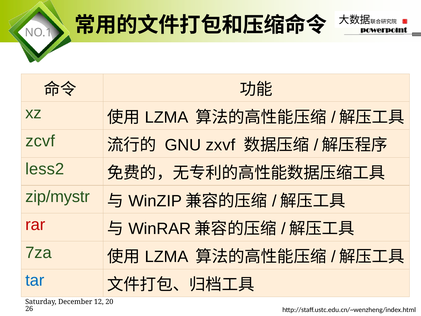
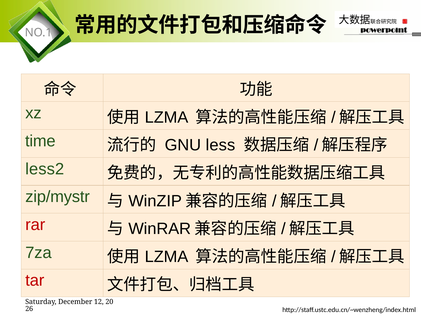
zcvf: zcvf -> time
zxvf: zxvf -> less
tar colour: blue -> red
